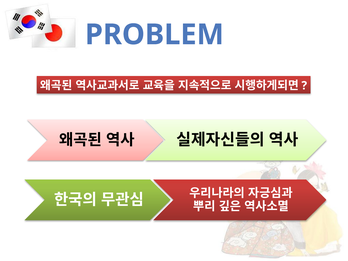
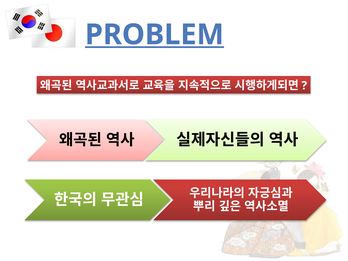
PROBLEM underline: none -> present
